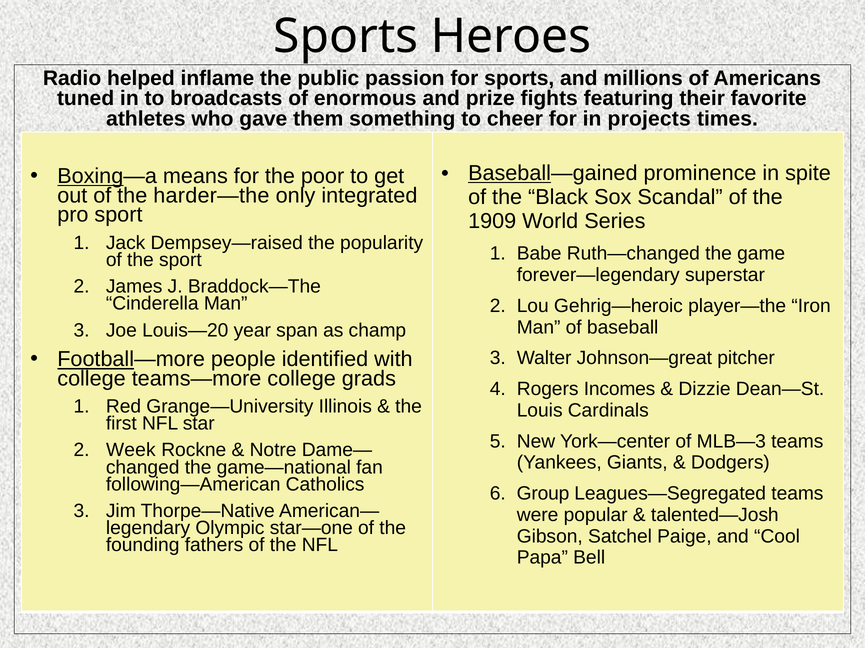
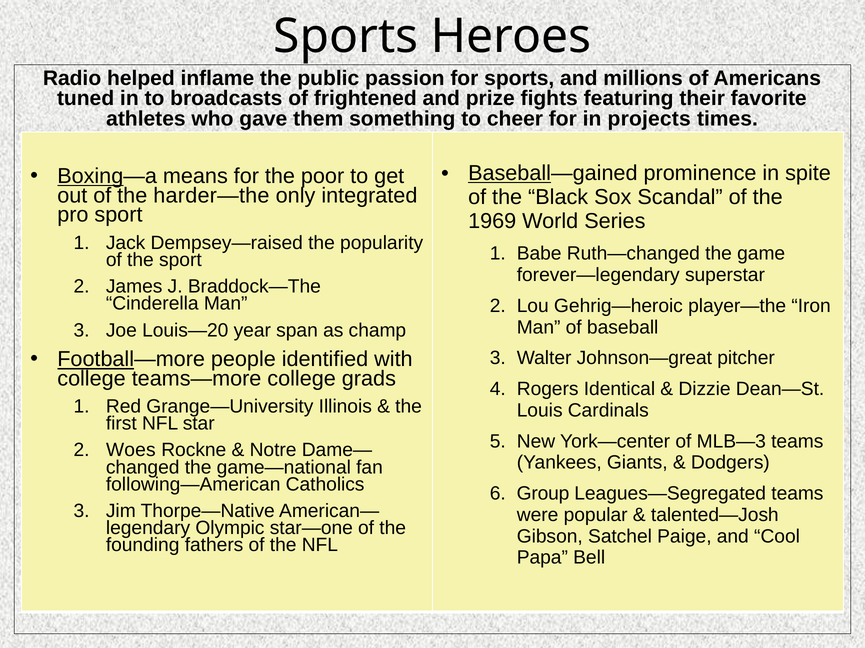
enormous: enormous -> frightened
1909: 1909 -> 1969
Incomes: Incomes -> Identical
Week: Week -> Woes
